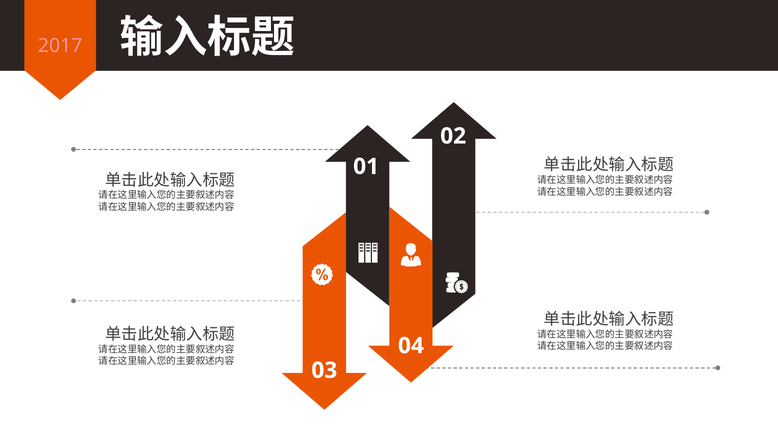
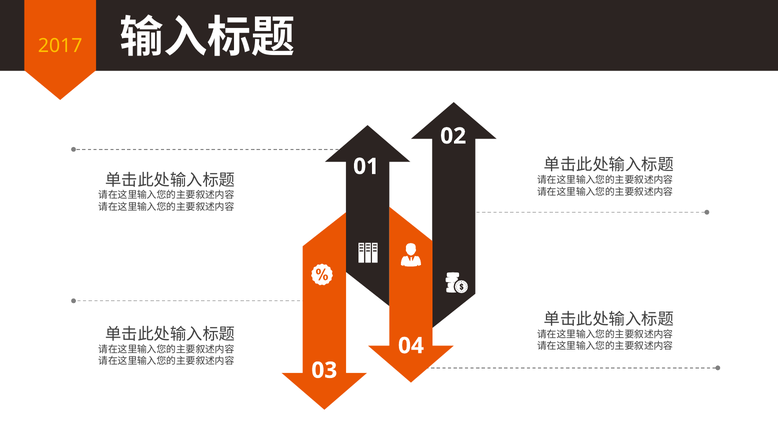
2017 colour: pink -> yellow
